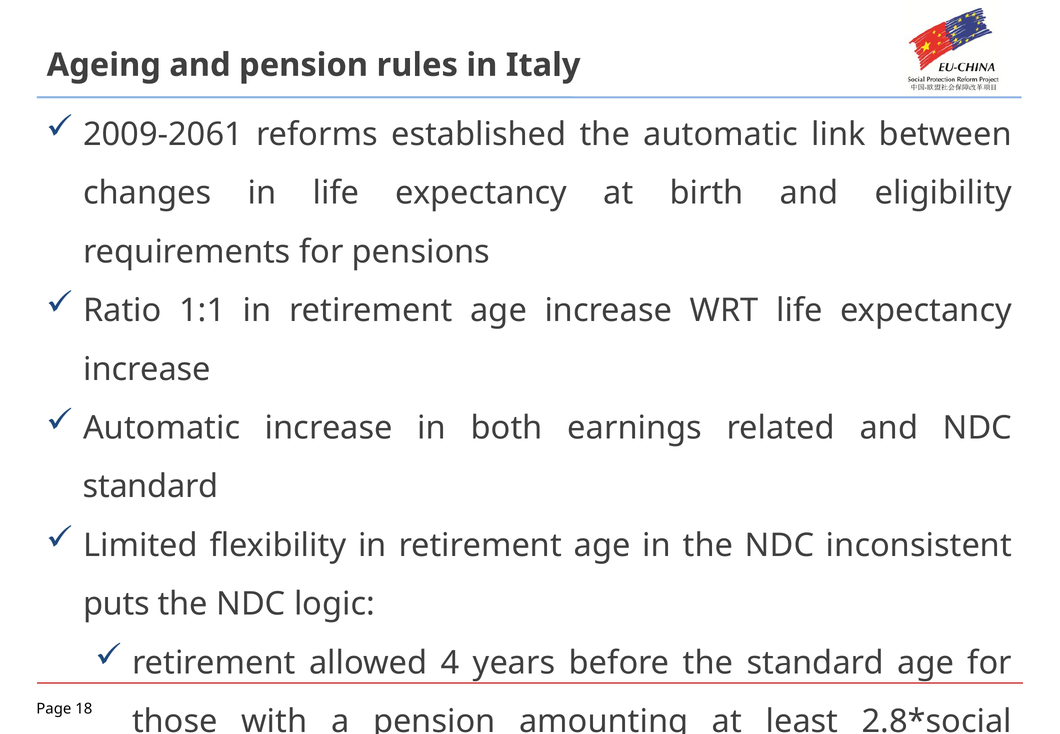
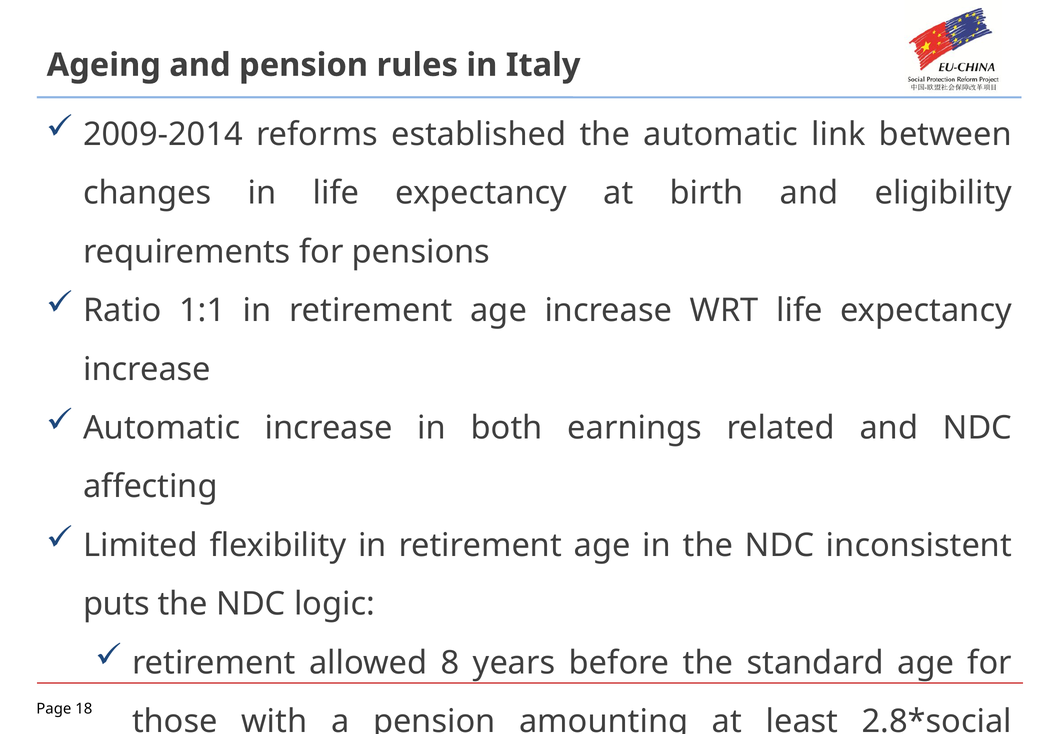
2009-2061: 2009-2061 -> 2009-2014
standard at (151, 487): standard -> affecting
4 at (450, 663): 4 -> 8
